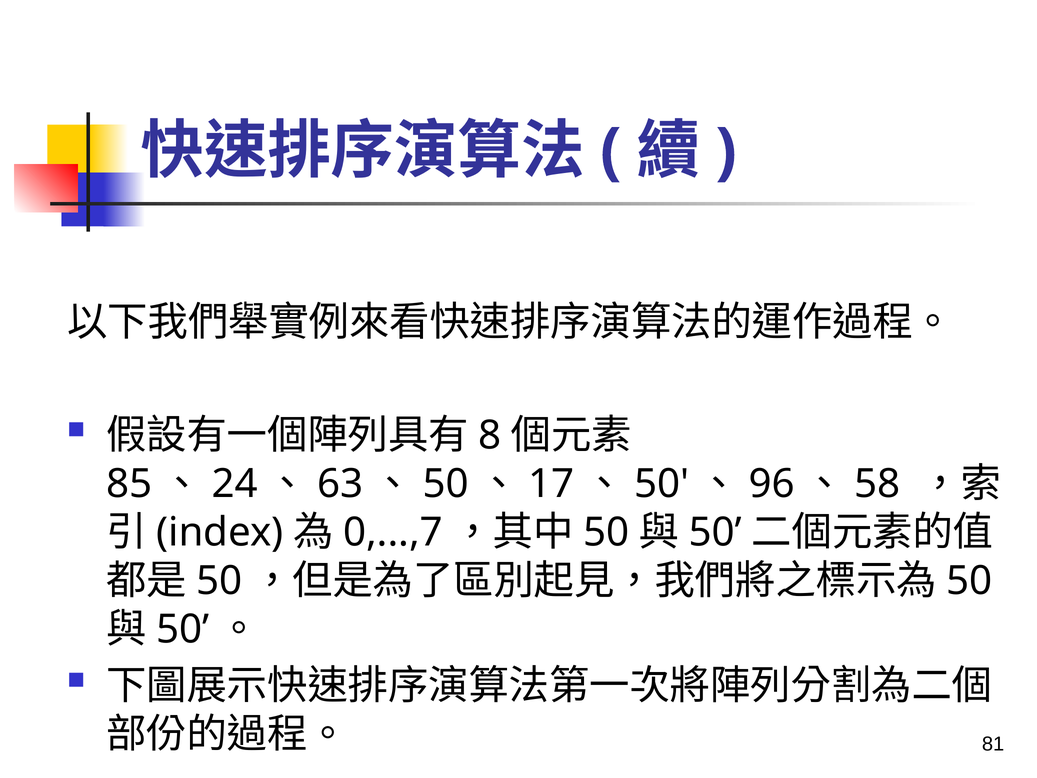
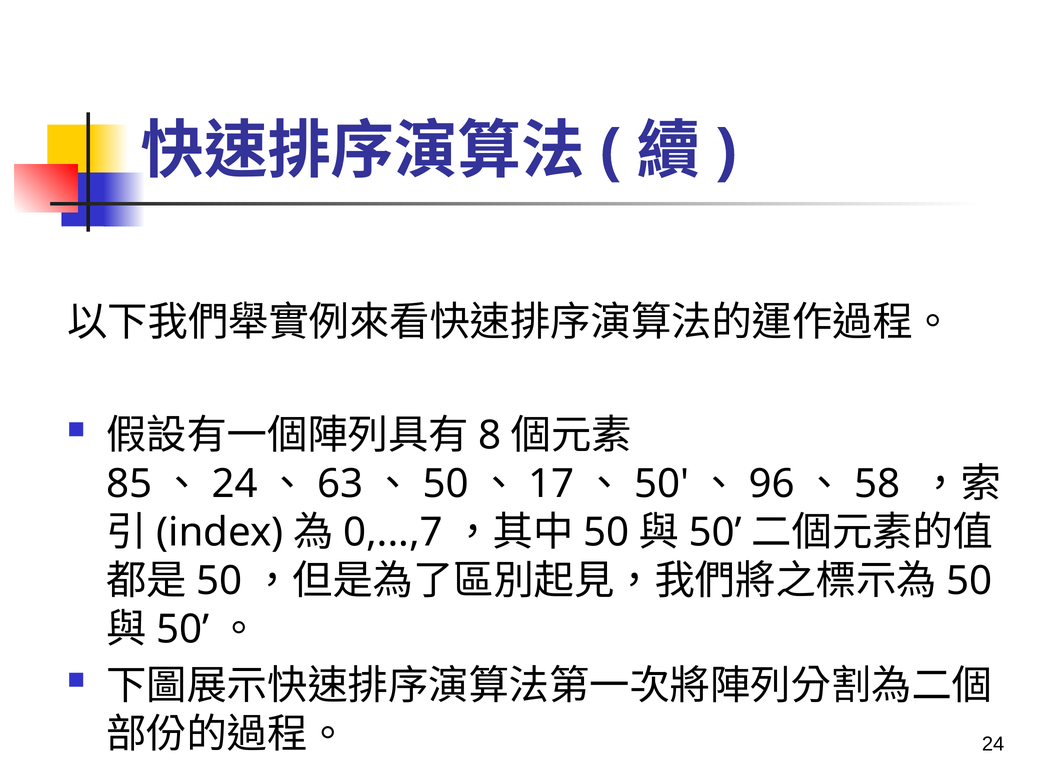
81 at (993, 744): 81 -> 24
